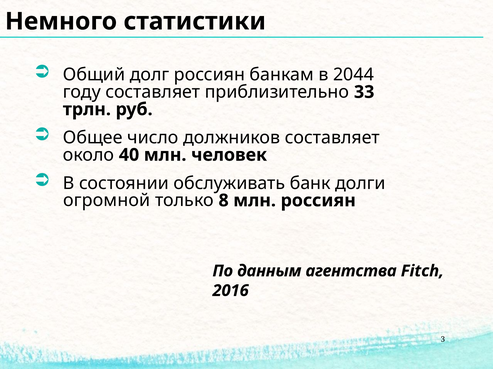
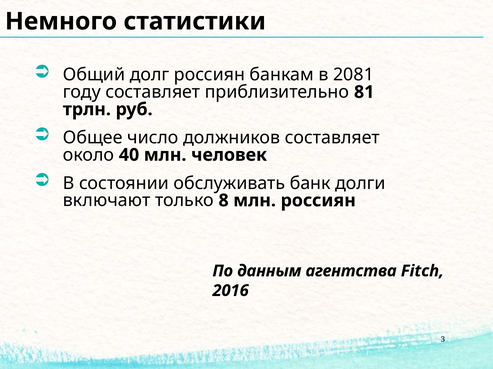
2044: 2044 -> 2081
33: 33 -> 81
огромной: огромной -> включают
